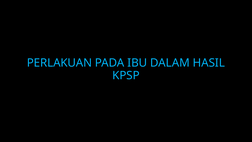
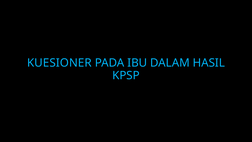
PERLAKUAN: PERLAKUAN -> KUESIONER
